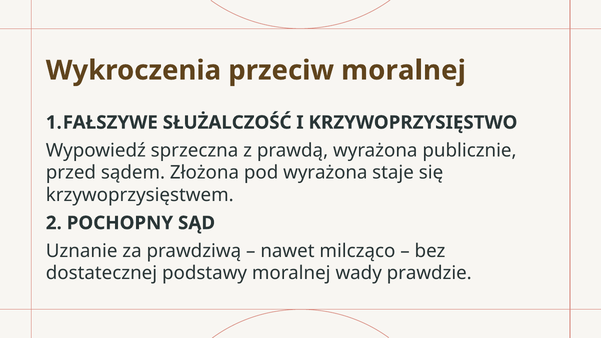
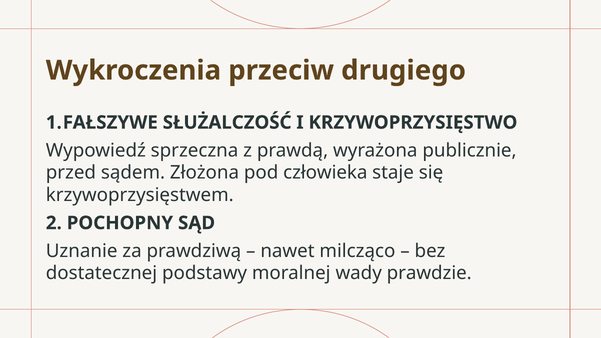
przeciw moralnej: moralnej -> drugiego
pod wyrażona: wyrażona -> człowieka
